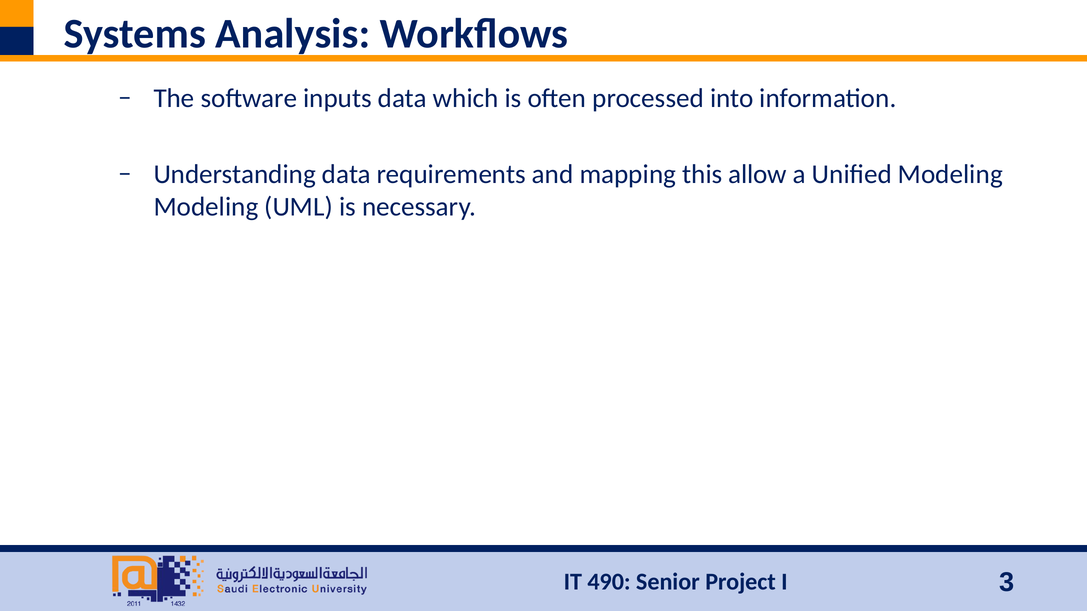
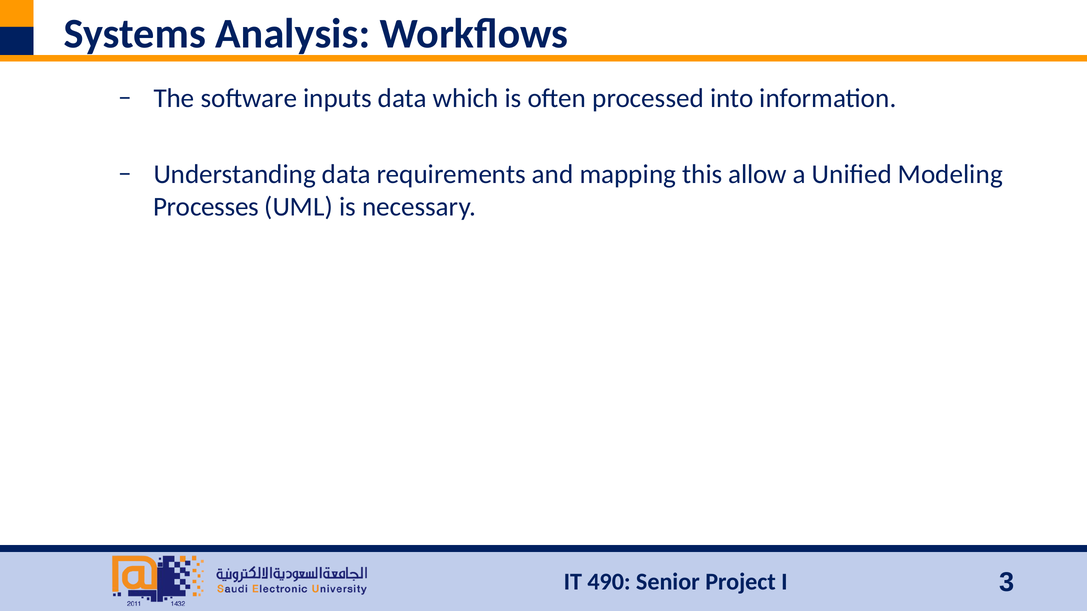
Modeling at (206, 207): Modeling -> Processes
